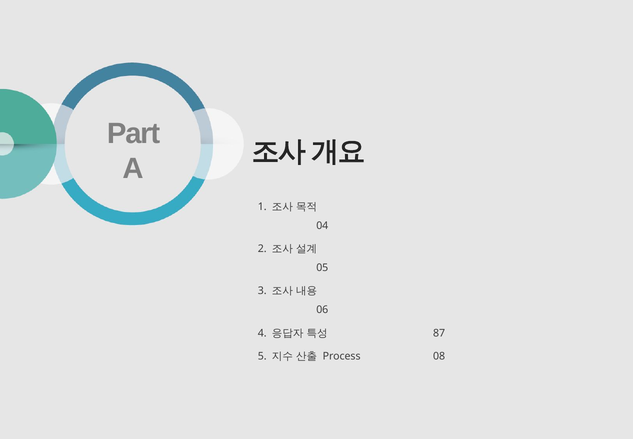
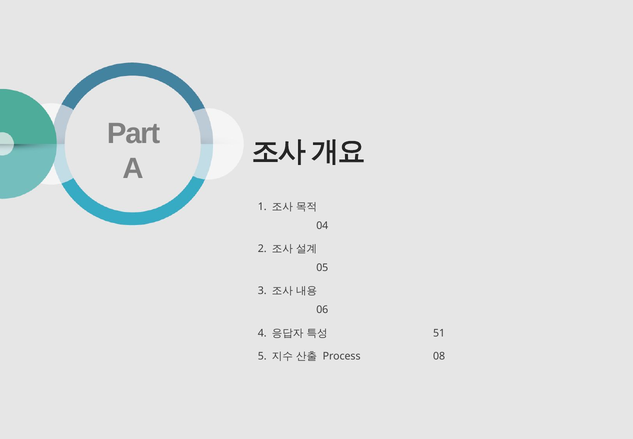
87: 87 -> 51
